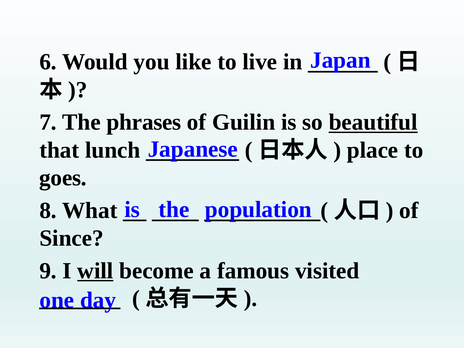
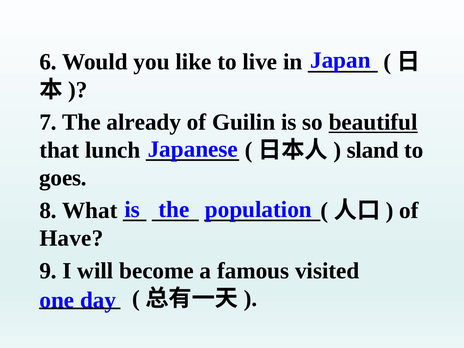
phrases: phrases -> already
place: place -> sland
Since: Since -> Have
will underline: present -> none
